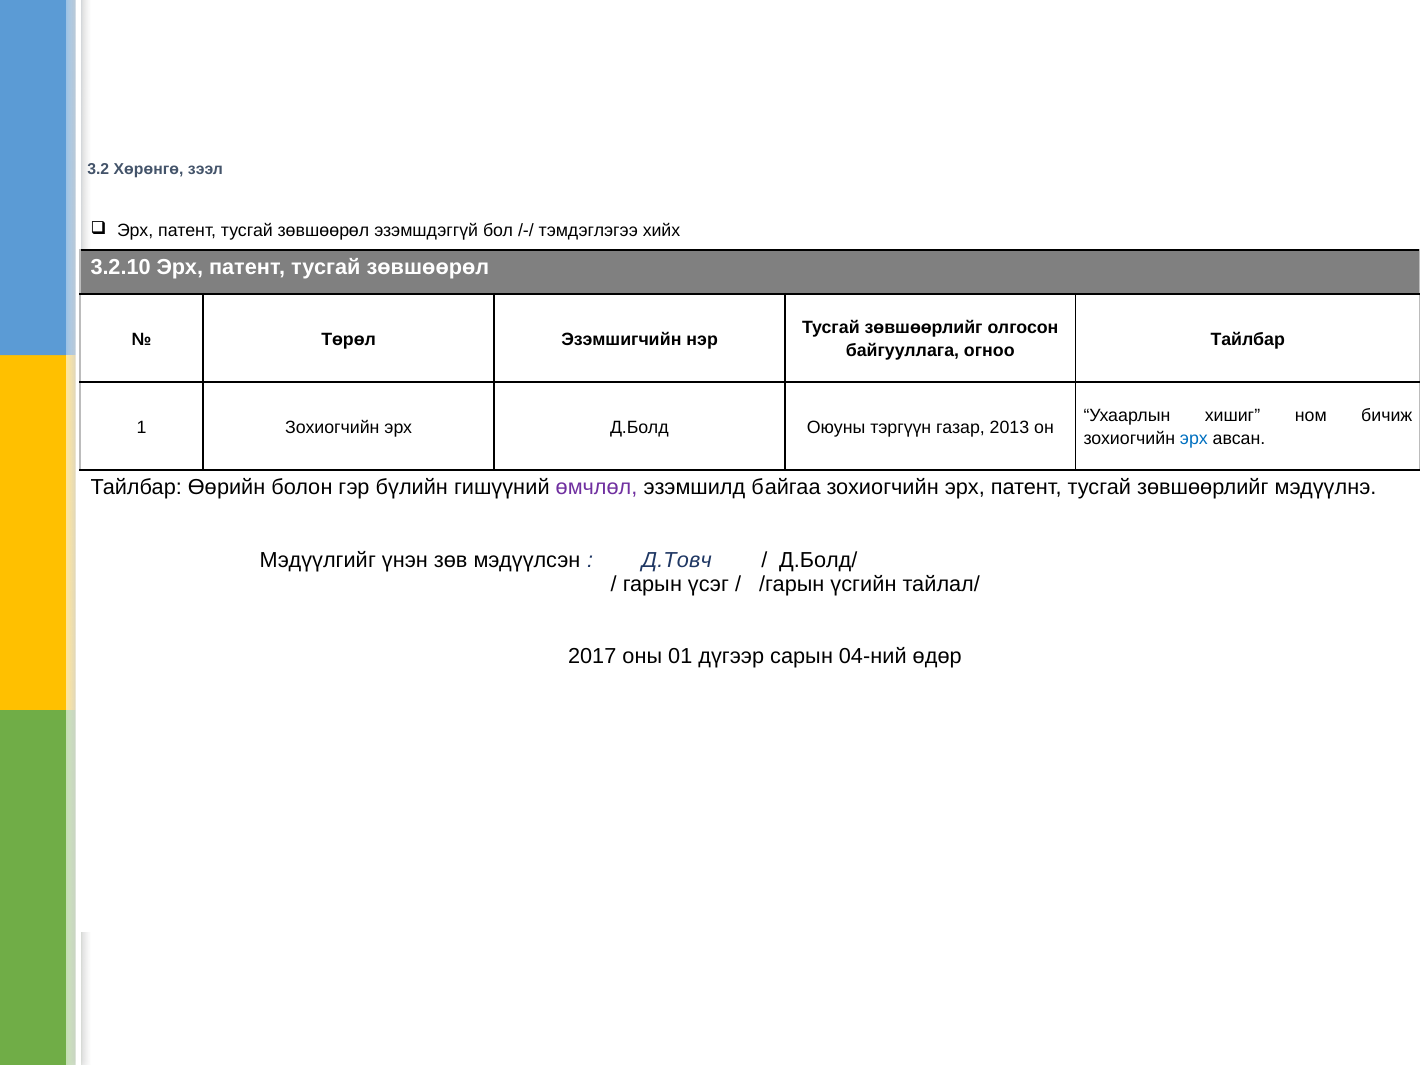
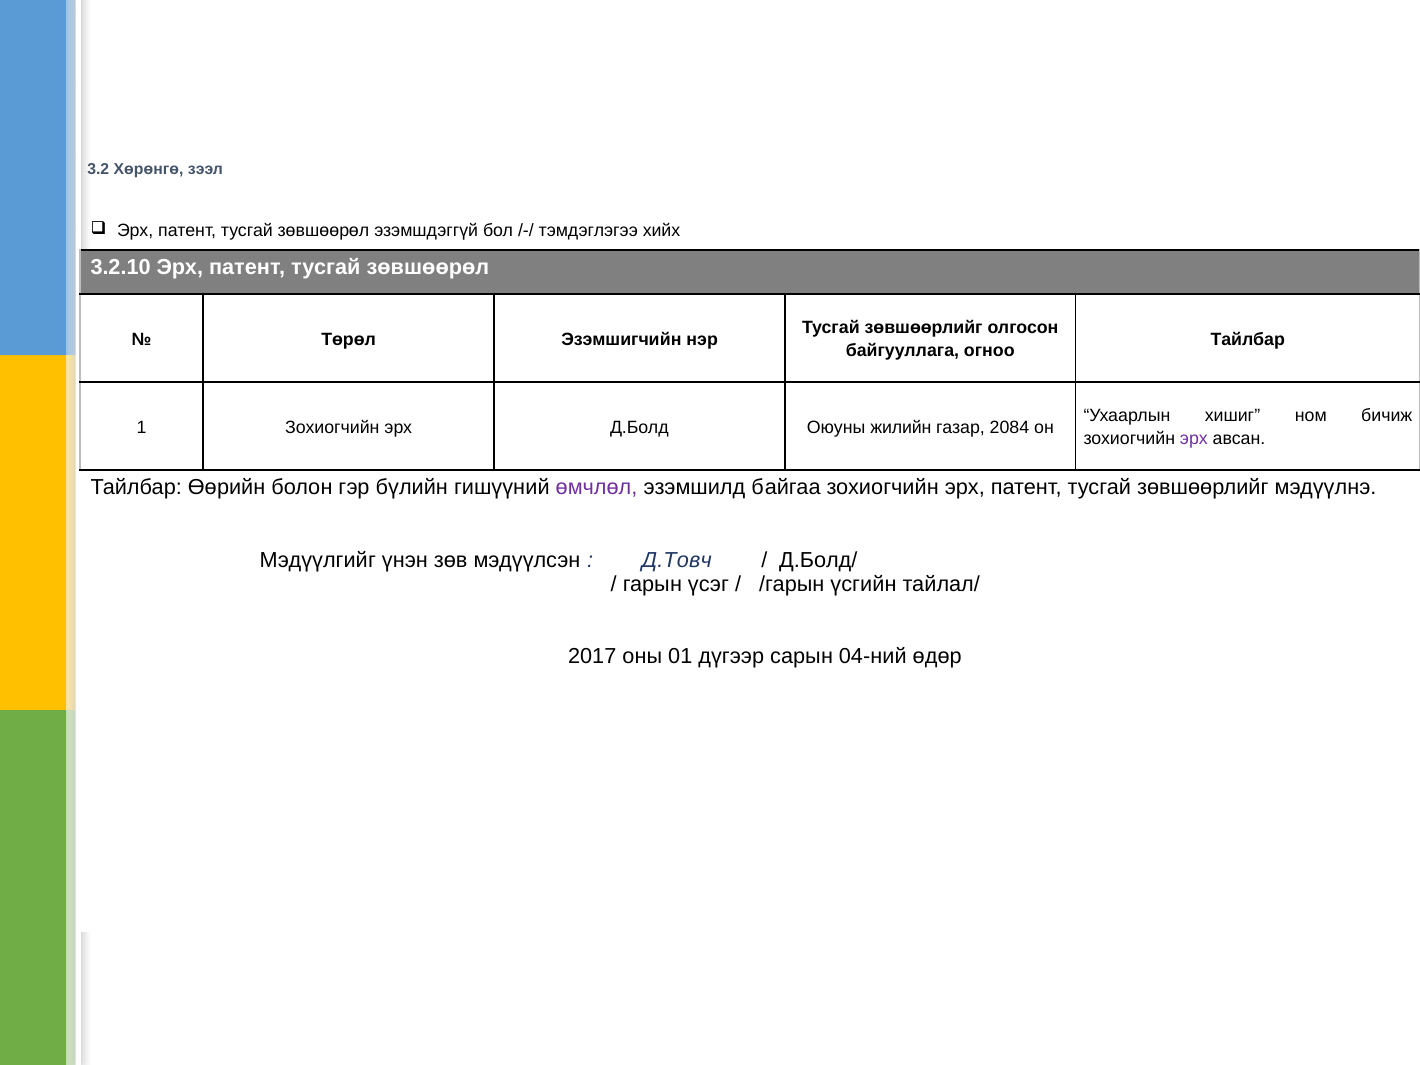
тэргүүн: тэргүүн -> жилийн
2013: 2013 -> 2084
эрх at (1194, 439) colour: blue -> purple
